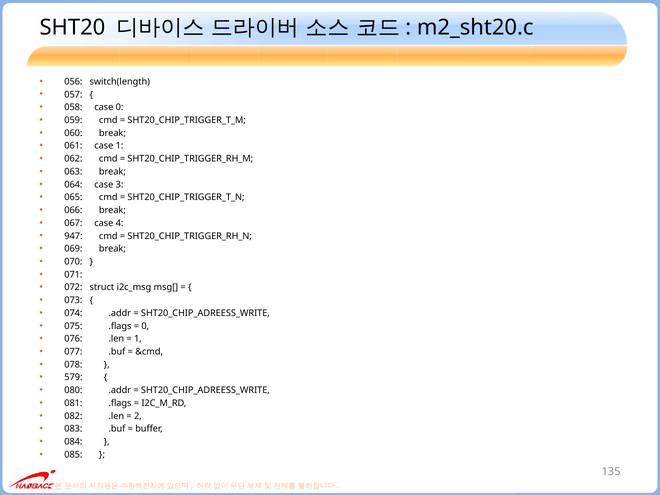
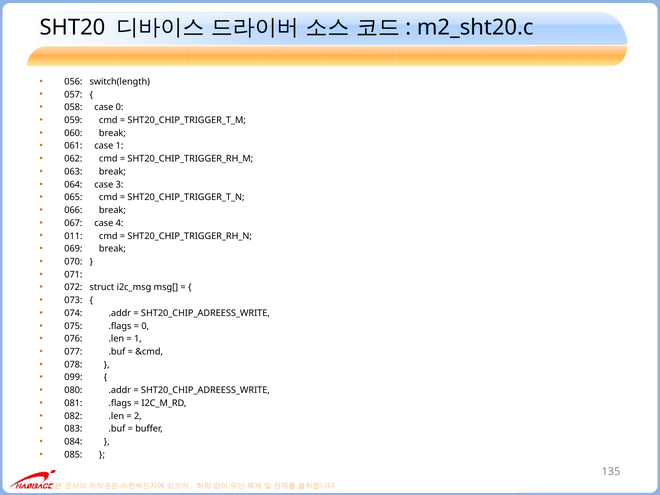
947: 947 -> 011
579: 579 -> 099
